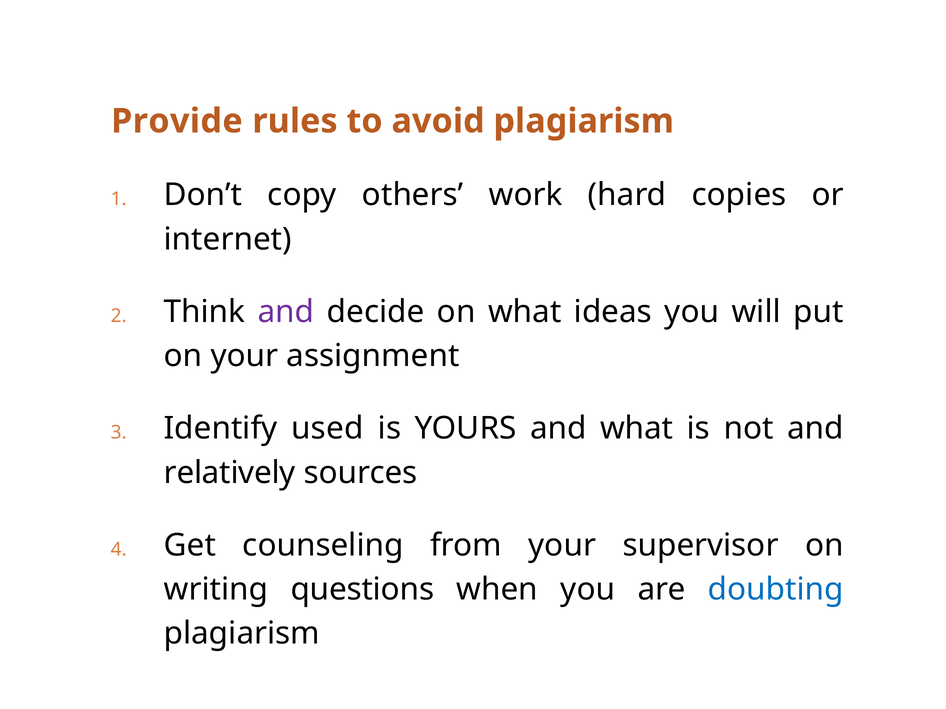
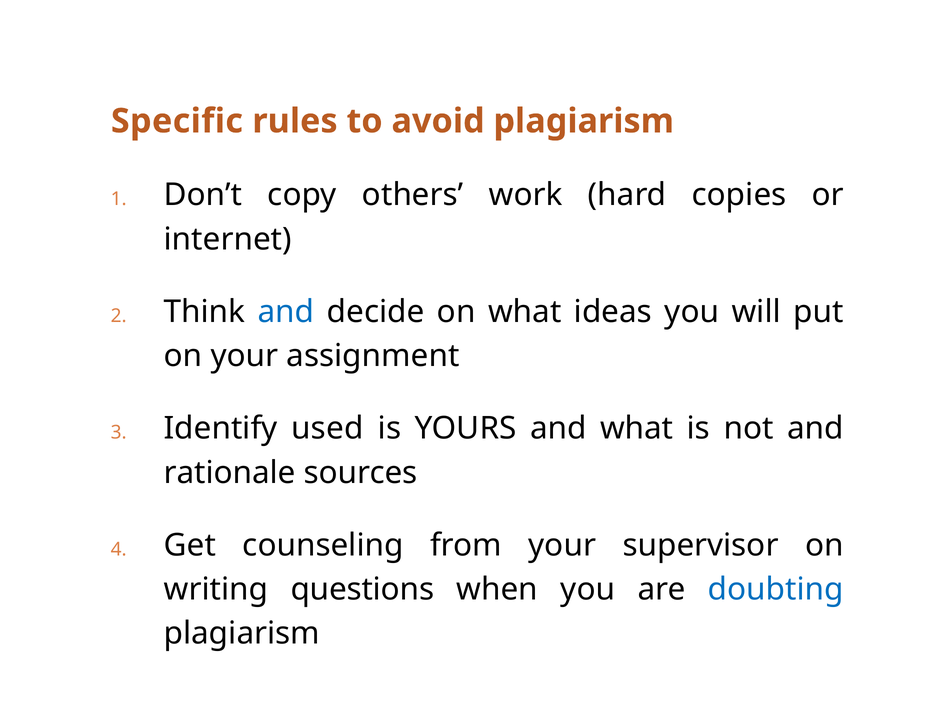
Provide: Provide -> Specific
and at (286, 312) colour: purple -> blue
relatively: relatively -> rationale
